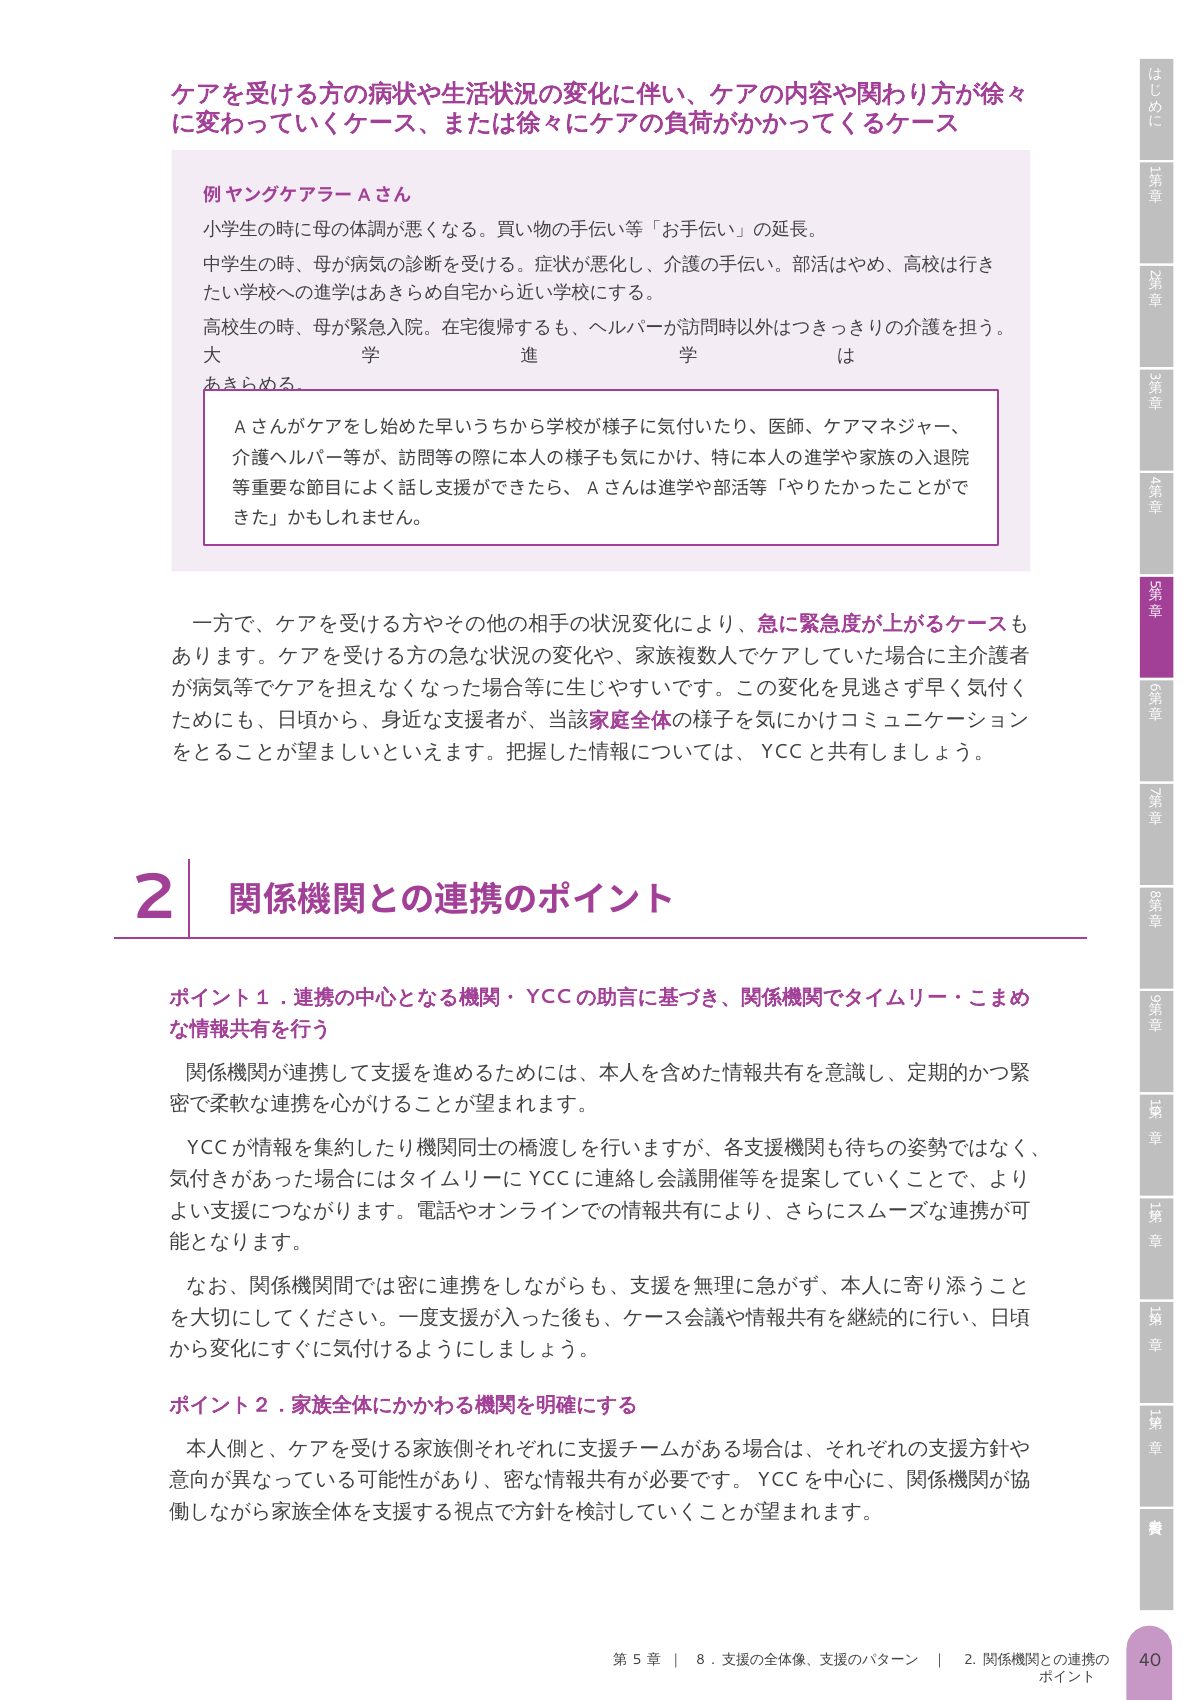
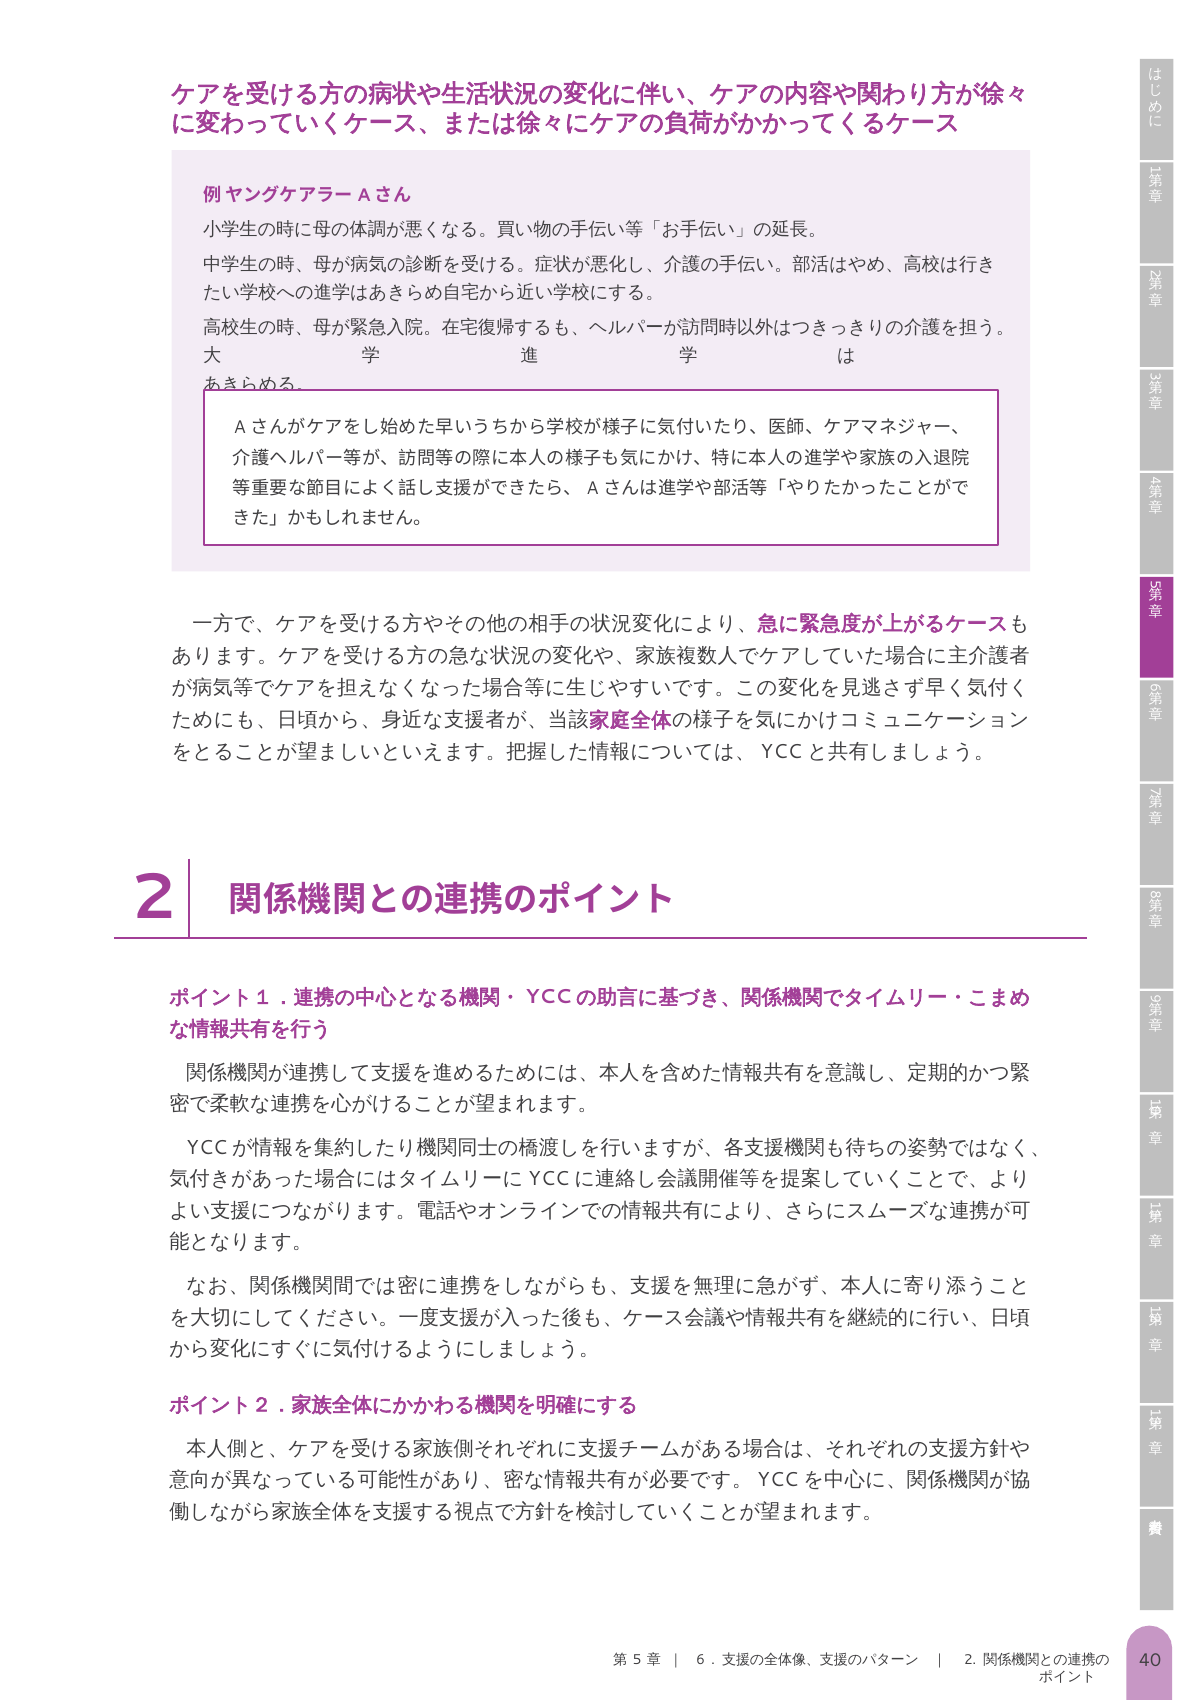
8 at (701, 1660): 8 -> 6
